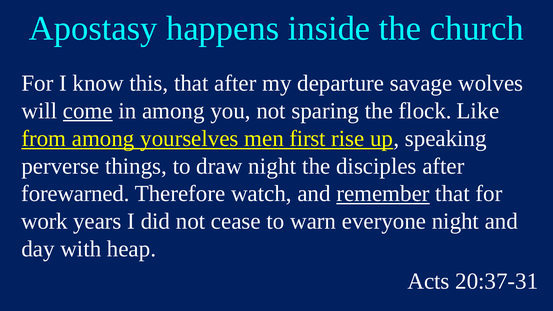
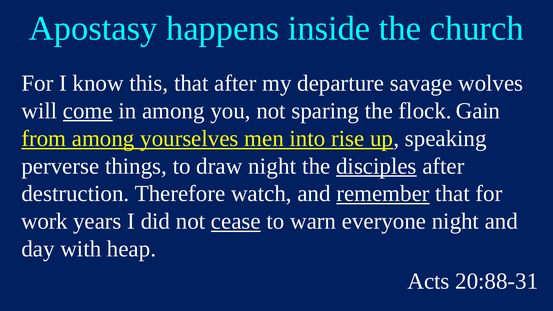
Like: Like -> Gain
first: first -> into
disciples underline: none -> present
forewarned: forewarned -> destruction
cease underline: none -> present
20:37-31: 20:37-31 -> 20:88-31
